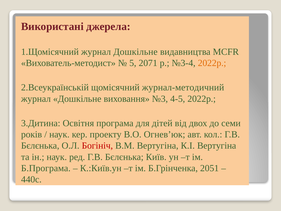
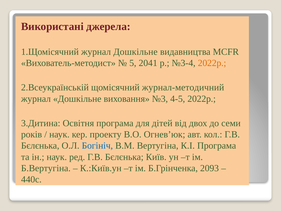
2071: 2071 -> 2041
Богініч colour: red -> blue
К.І Вертугіна: Вертугіна -> Програма
Б.Програма: Б.Програма -> Б.Вертугіна
2051: 2051 -> 2093
